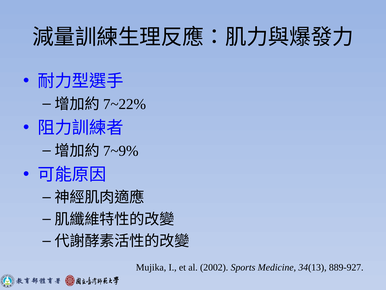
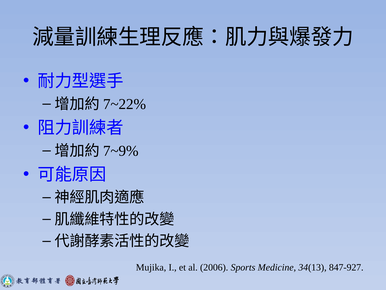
2002: 2002 -> 2006
889-927: 889-927 -> 847-927
